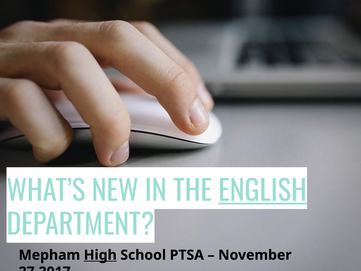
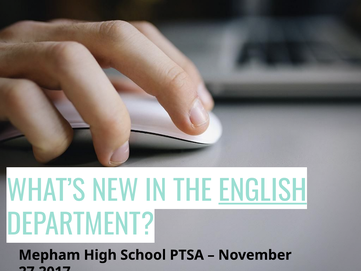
High underline: present -> none
